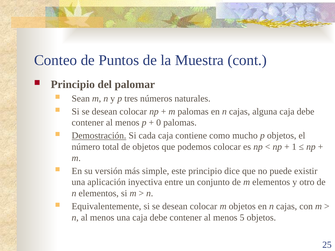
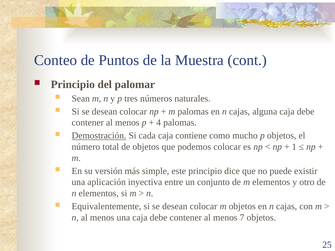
0: 0 -> 4
5: 5 -> 7
